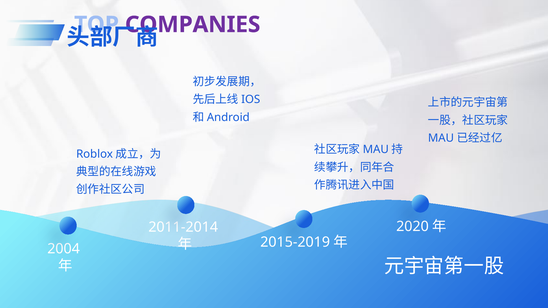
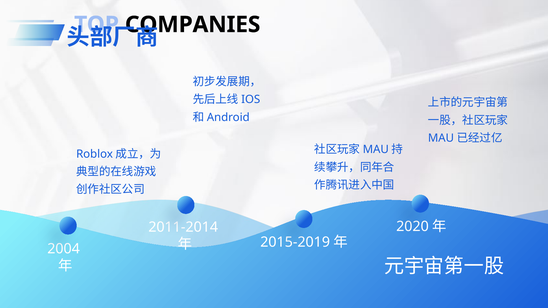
COMPANIES colour: purple -> black
